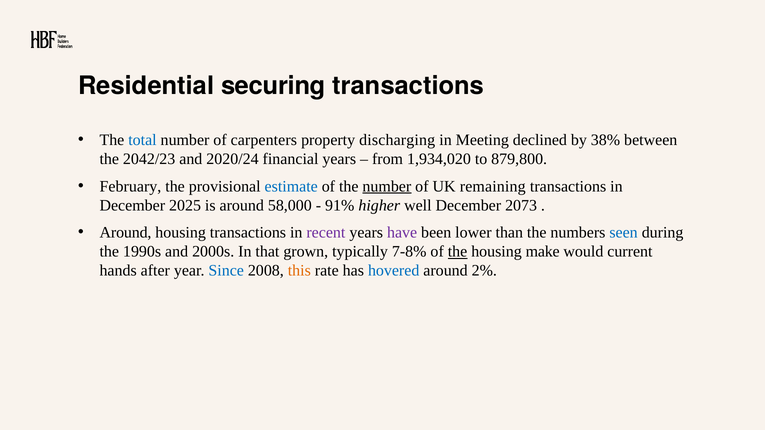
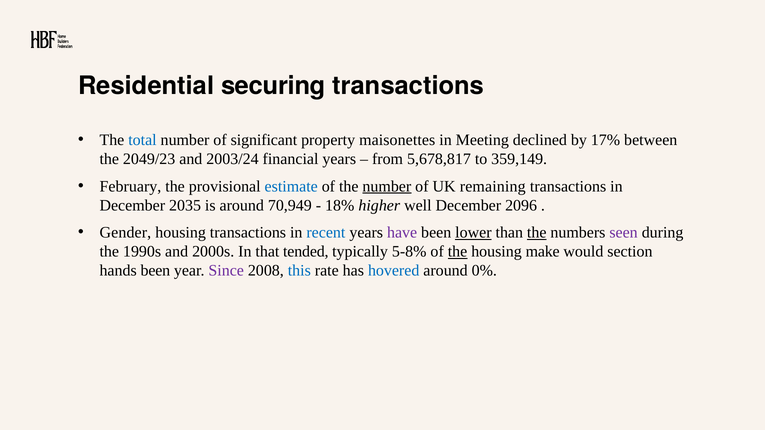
carpenters: carpenters -> significant
discharging: discharging -> maisonettes
38%: 38% -> 17%
2042/23: 2042/23 -> 2049/23
2020/24: 2020/24 -> 2003/24
1,934,020: 1,934,020 -> 5,678,817
879,800: 879,800 -> 359,149
2025: 2025 -> 2035
58,000: 58,000 -> 70,949
91%: 91% -> 18%
2073: 2073 -> 2096
Around at (126, 233): Around -> Gender
recent colour: purple -> blue
lower underline: none -> present
the at (537, 233) underline: none -> present
seen colour: blue -> purple
grown: grown -> tended
7-8%: 7-8% -> 5-8%
current: current -> section
hands after: after -> been
Since colour: blue -> purple
this colour: orange -> blue
2%: 2% -> 0%
